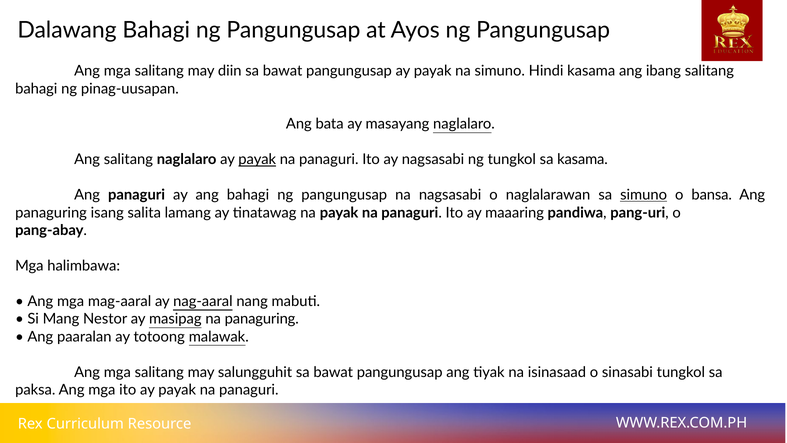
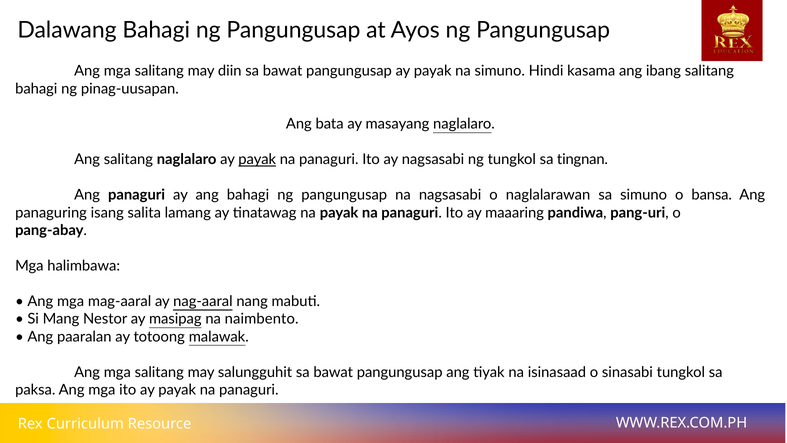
sa kasama: kasama -> tingnan
simuno at (644, 195) underline: present -> none
na panaguring: panaguring -> naimbento
